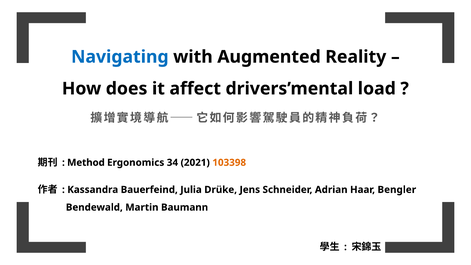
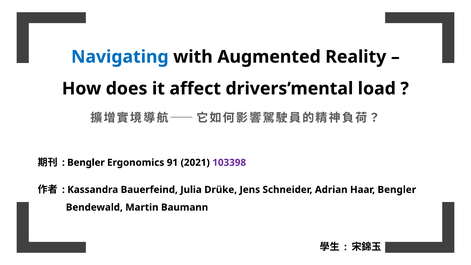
Method at (86, 163): Method -> Bengler
34: 34 -> 91
103398 colour: orange -> purple
